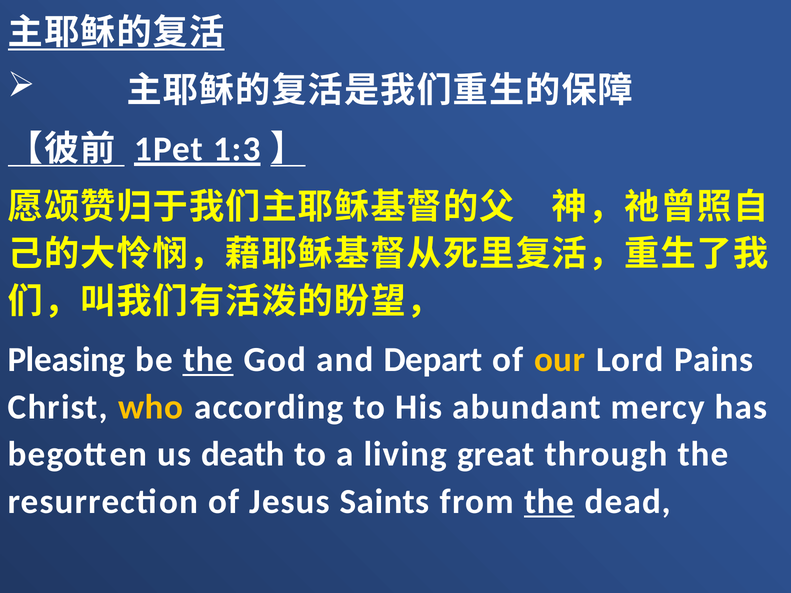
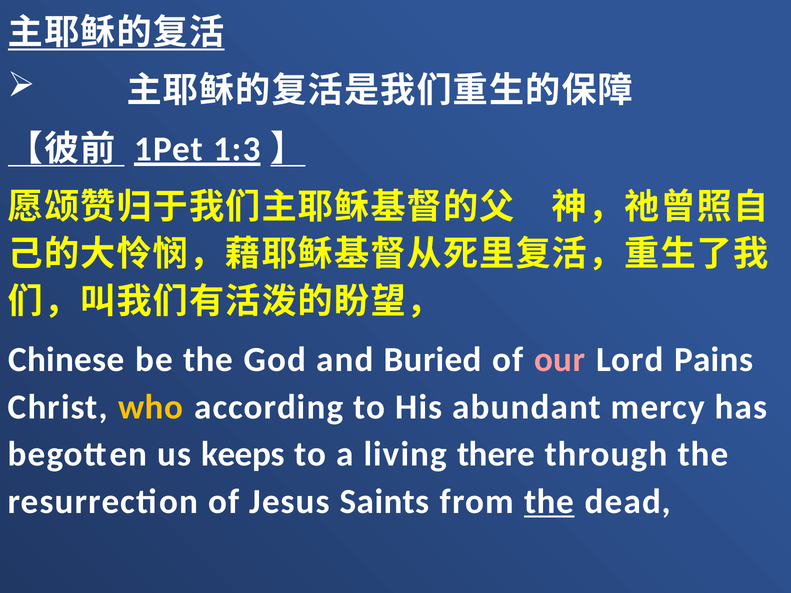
Pleasing: Pleasing -> Chinese
the at (208, 360) underline: present -> none
Depart: Depart -> Buried
our colour: yellow -> pink
death: death -> keeps
great: great -> there
